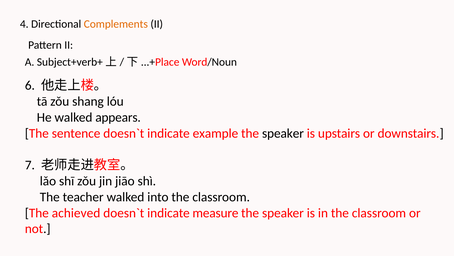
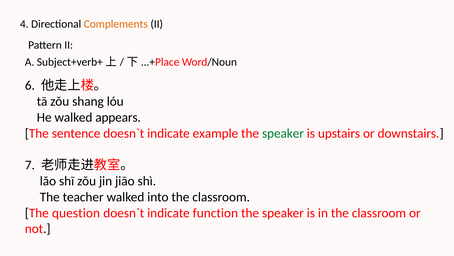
speaker at (283, 133) colour: black -> green
achieved: achieved -> question
measure: measure -> function
